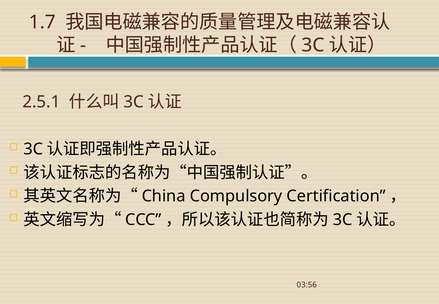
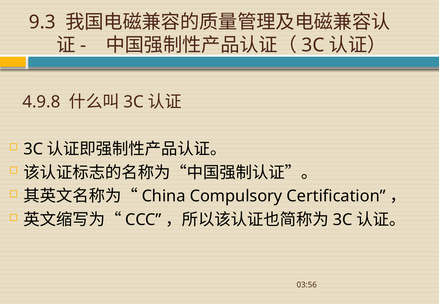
1.7: 1.7 -> 9.3
2.5.1: 2.5.1 -> 4.9.8
